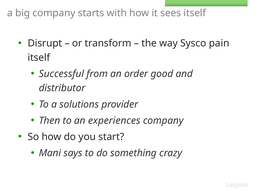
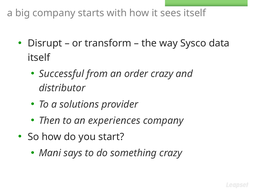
pain: pain -> data
order good: good -> crazy
